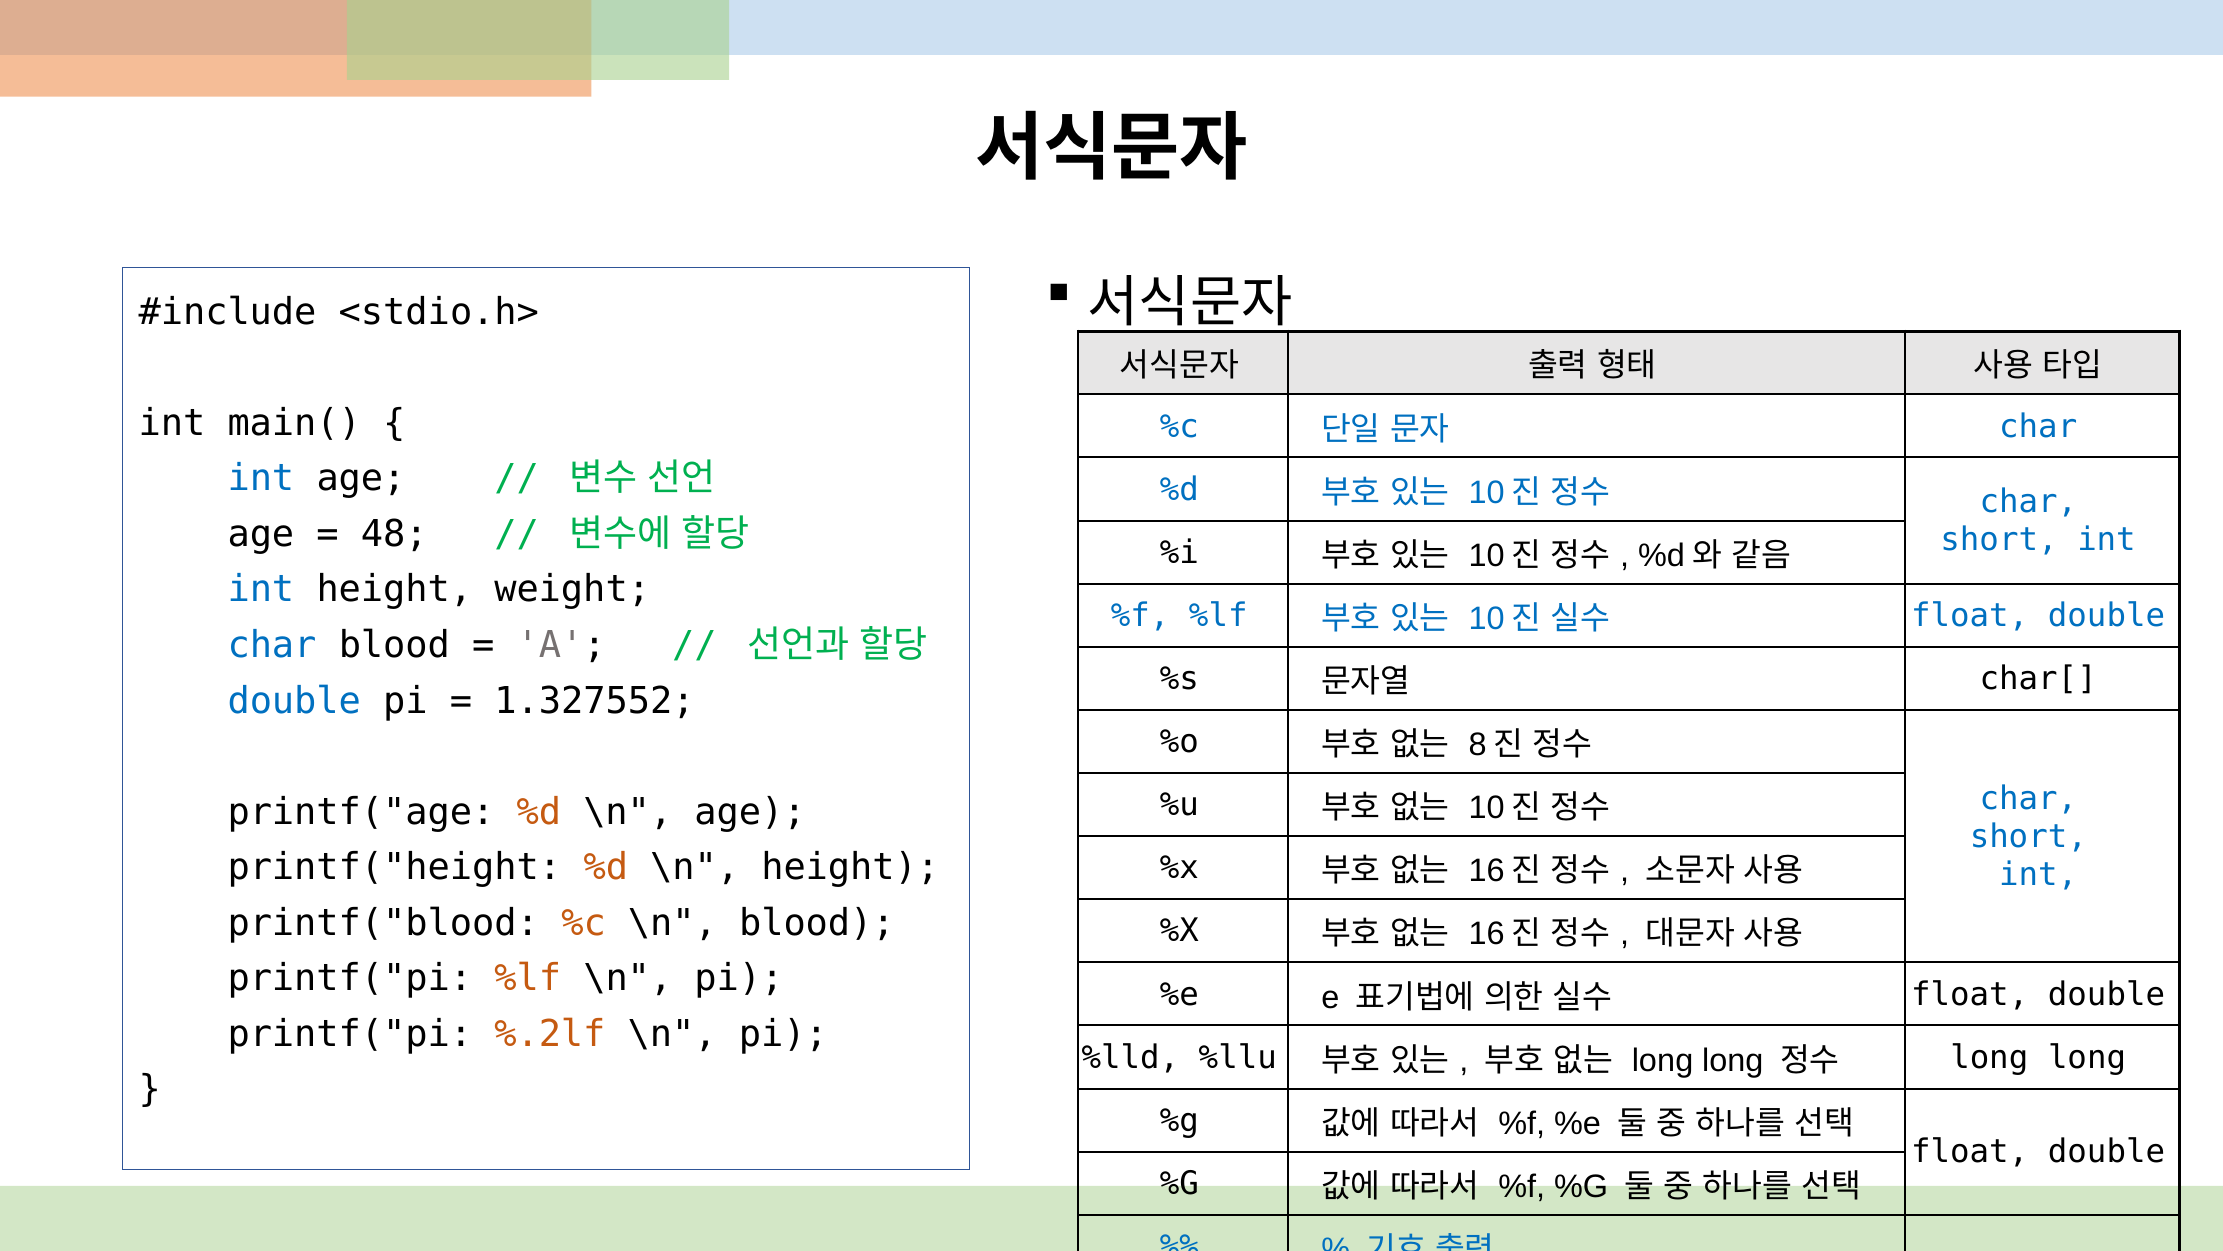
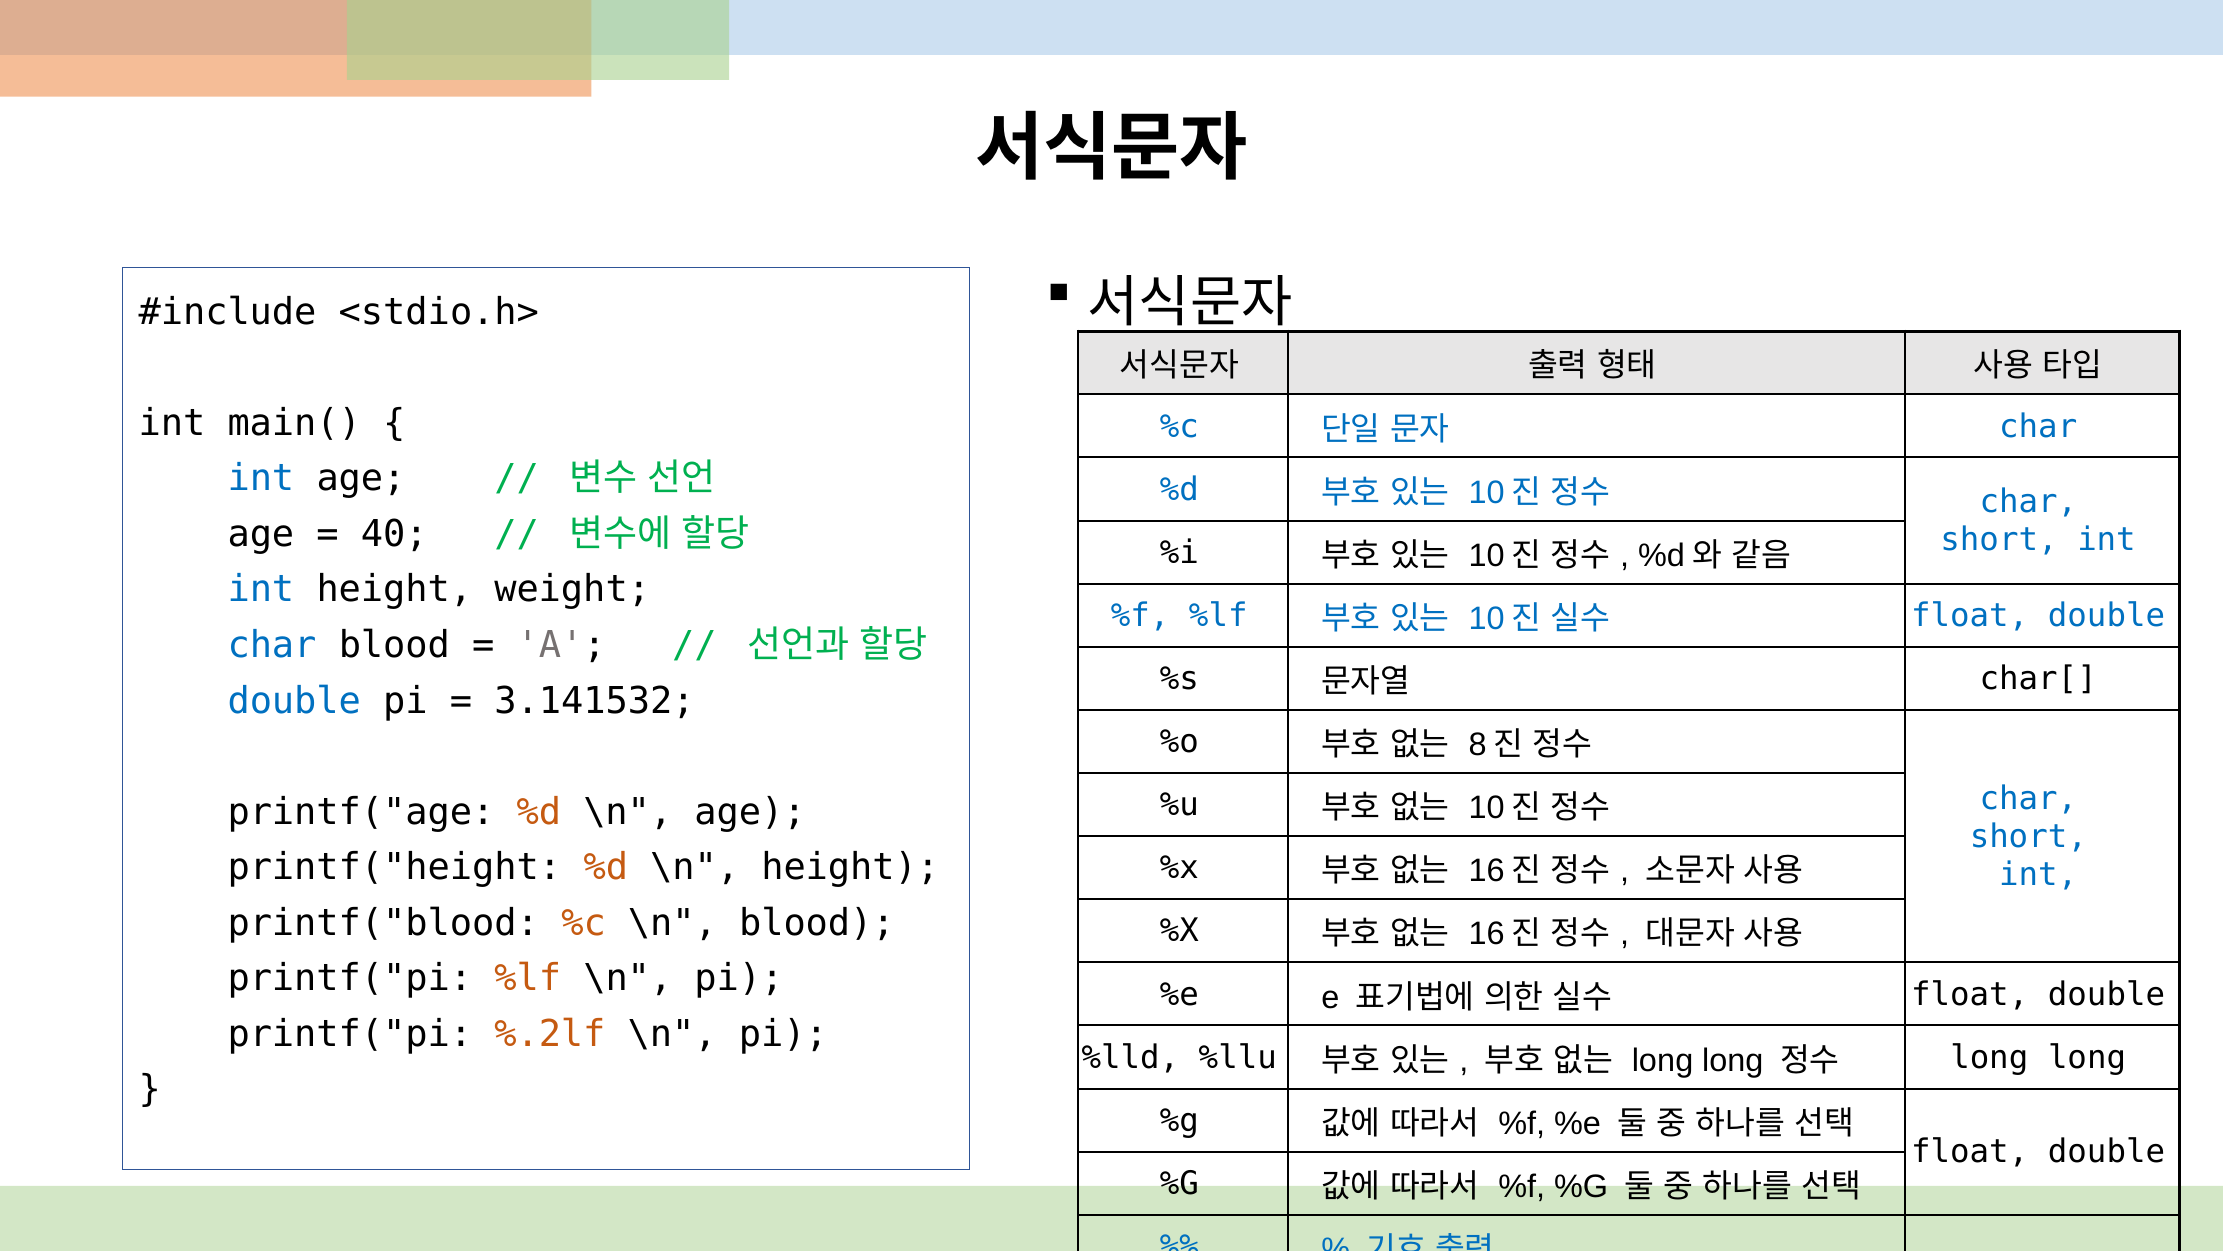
48: 48 -> 40
1.327552: 1.327552 -> 3.141532
